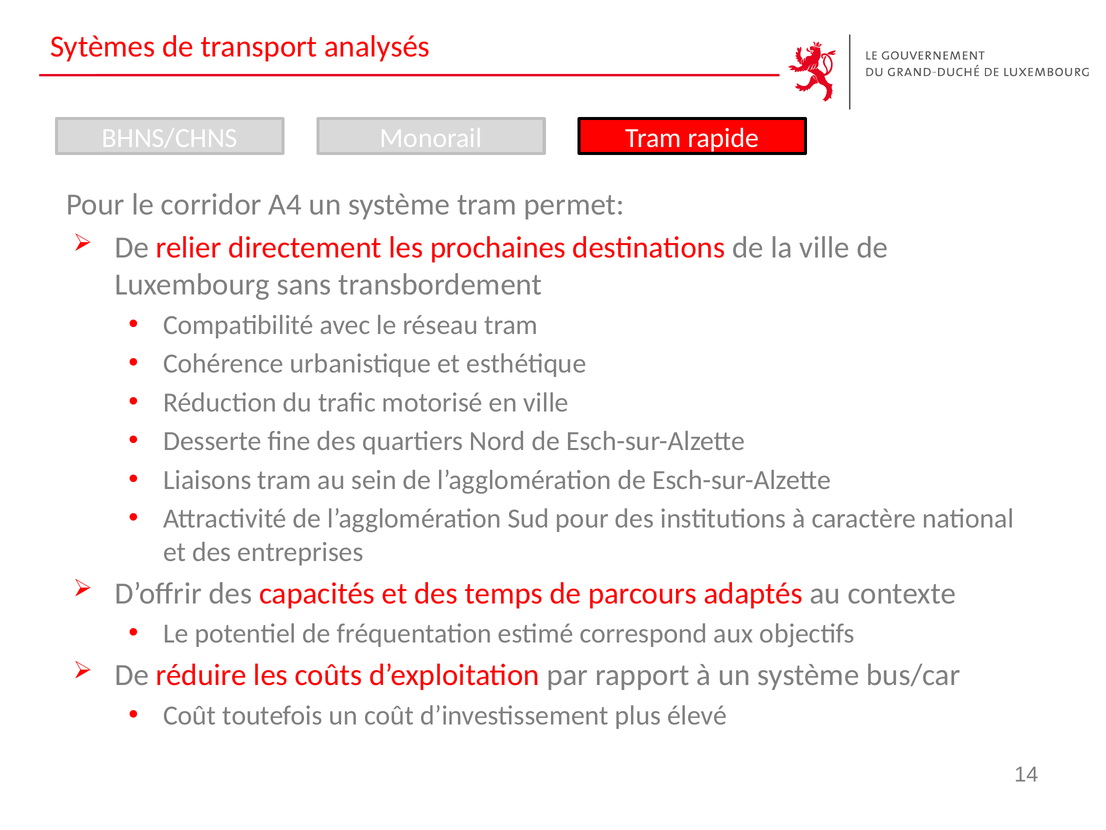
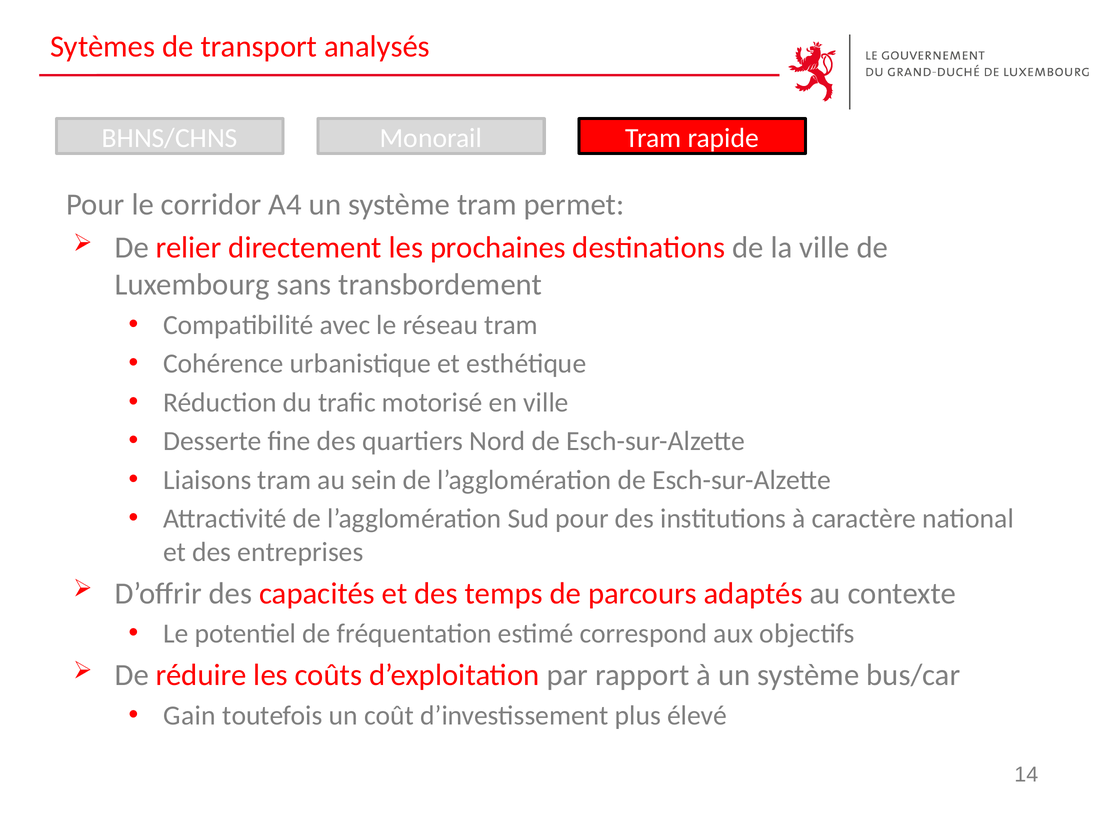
Coût at (190, 715): Coût -> Gain
